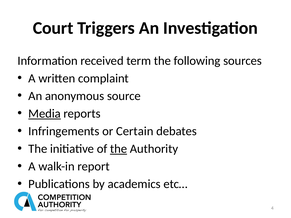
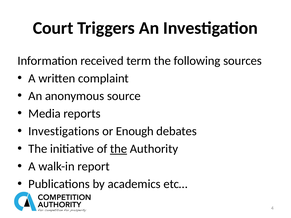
Media underline: present -> none
Infringements: Infringements -> Investigations
Certain: Certain -> Enough
